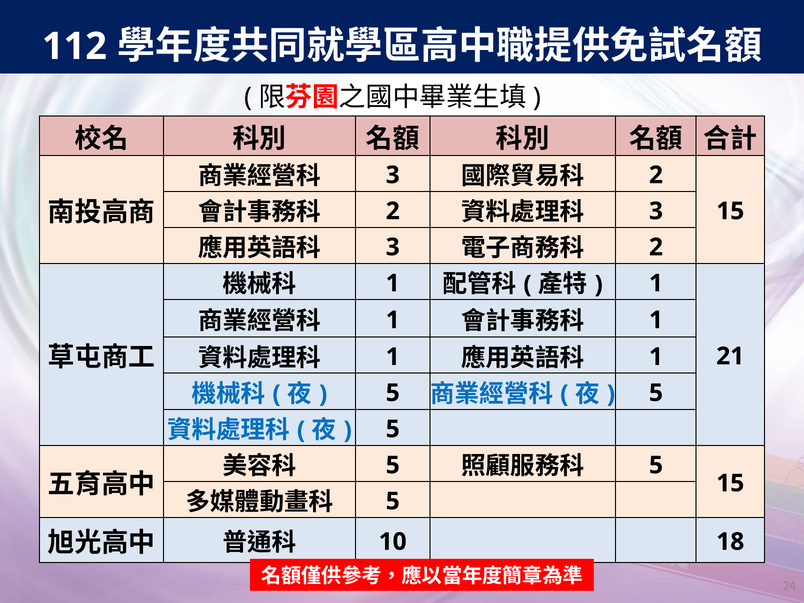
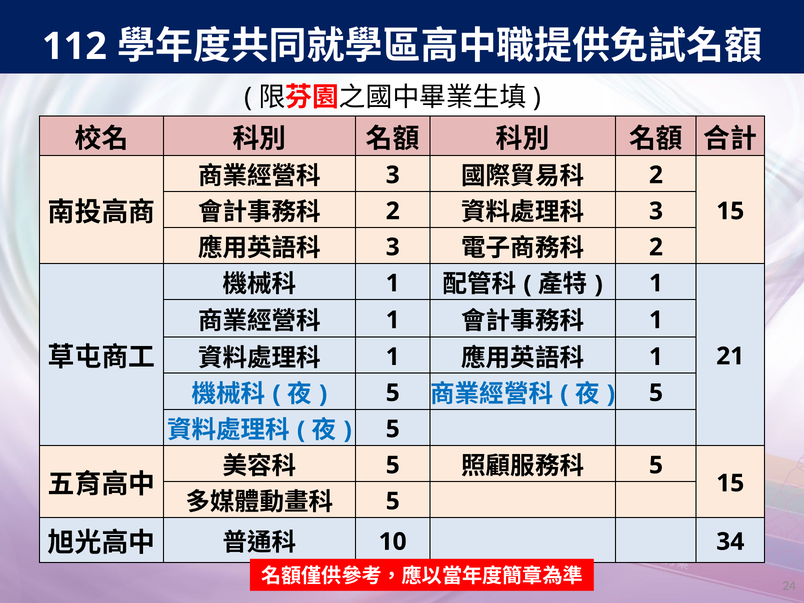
18: 18 -> 34
